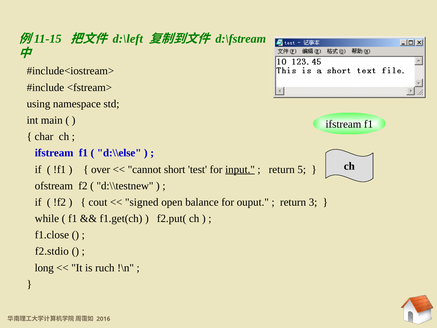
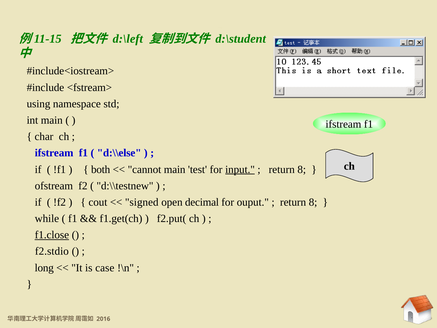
d:\fstream: d:\fstream -> d:\student
over: over -> both
cannot short: short -> main
5 at (302, 169): 5 -> 8
balance: balance -> decimal
3 at (313, 202): 3 -> 8
f1.close underline: none -> present
ruch: ruch -> case
